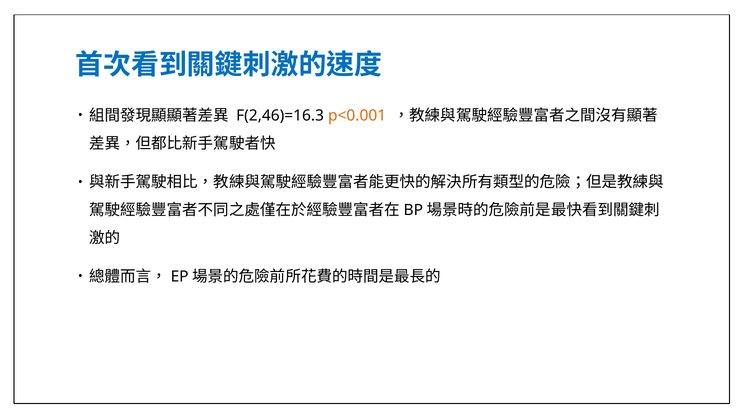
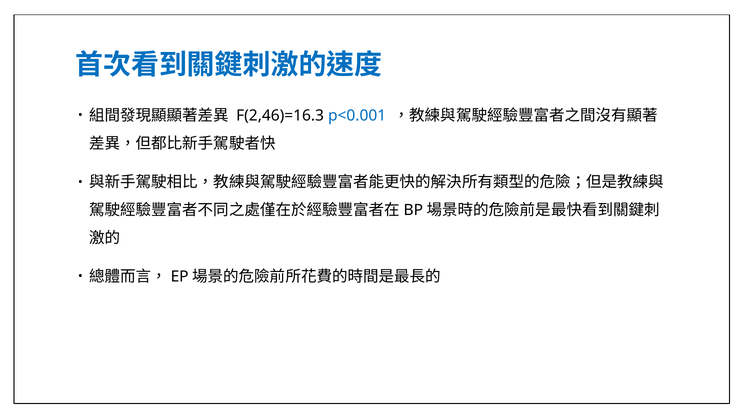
p<0.001 colour: orange -> blue
